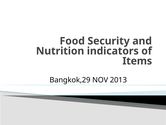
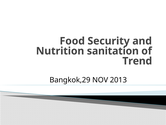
indicators: indicators -> sanitation
Items: Items -> Trend
